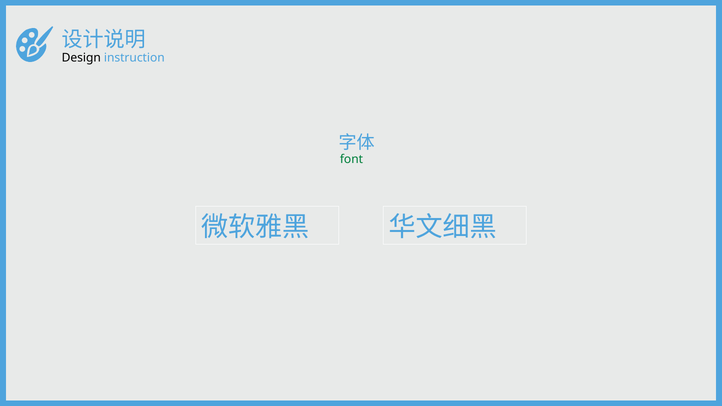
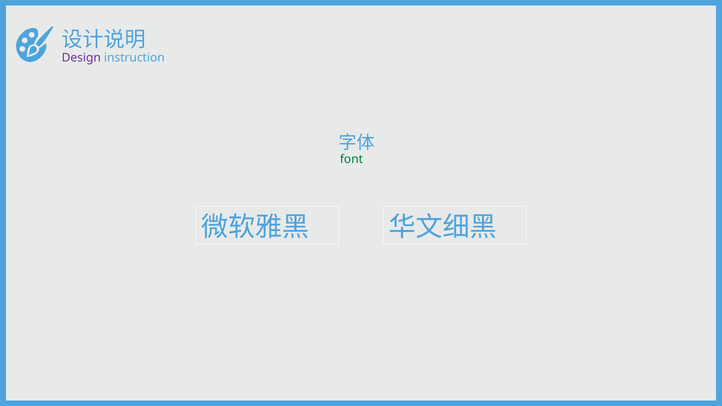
Design colour: black -> purple
